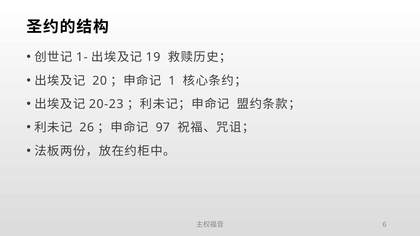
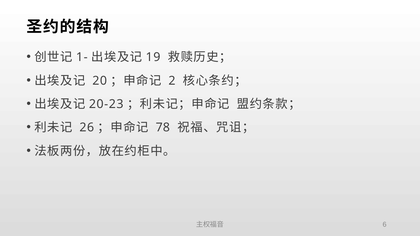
1: 1 -> 2
97: 97 -> 78
